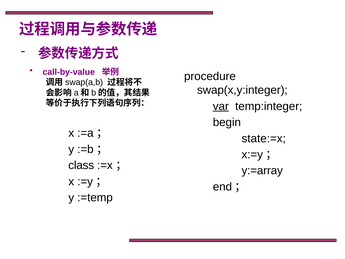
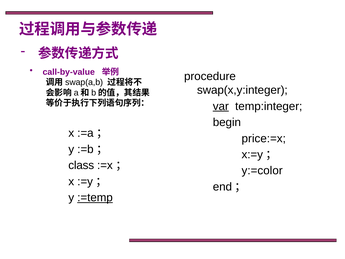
state:=x: state:=x -> price:=x
y:=array: y:=array -> y:=color
:=temp underline: none -> present
